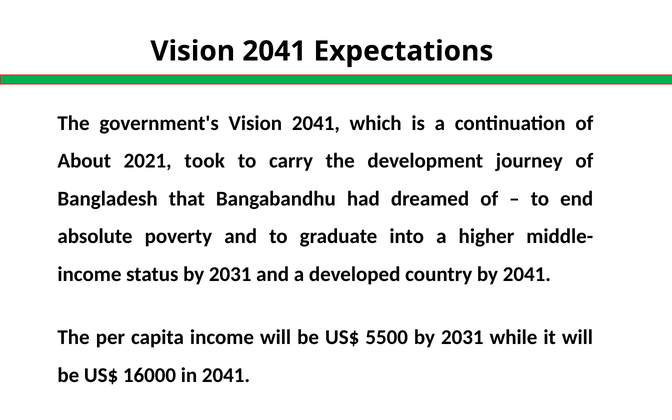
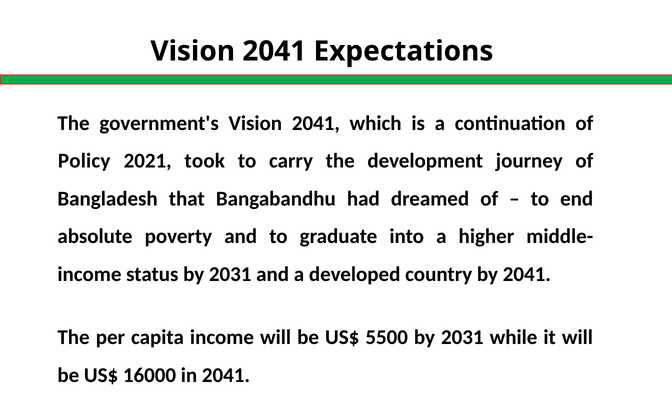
About: About -> Policy
